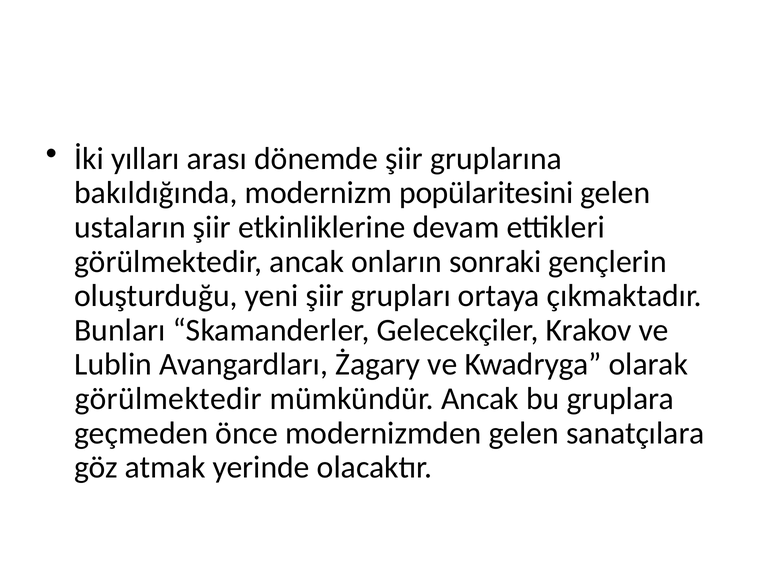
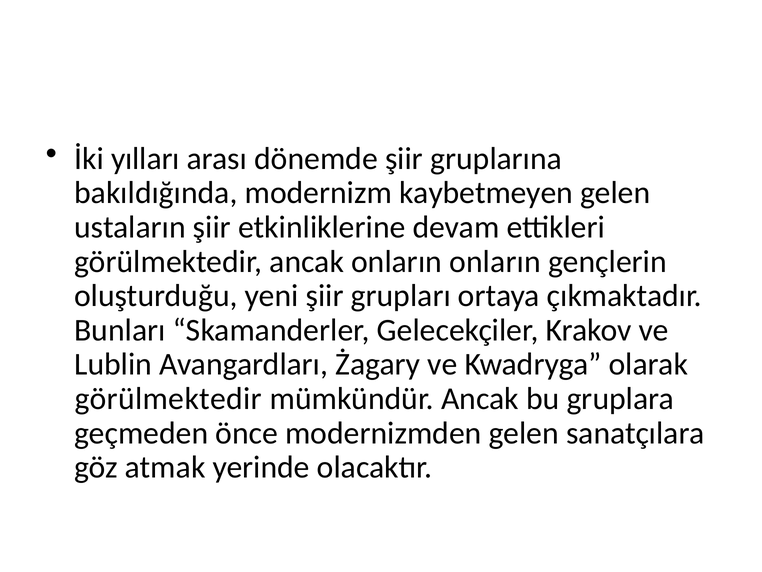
popülaritesini: popülaritesini -> kaybetmeyen
onların sonraki: sonraki -> onların
